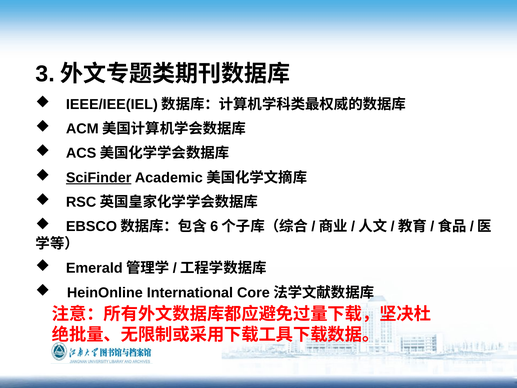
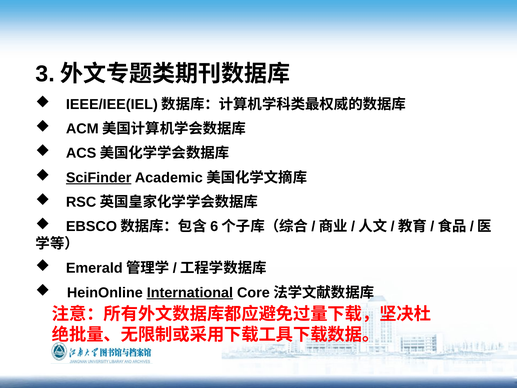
International underline: none -> present
